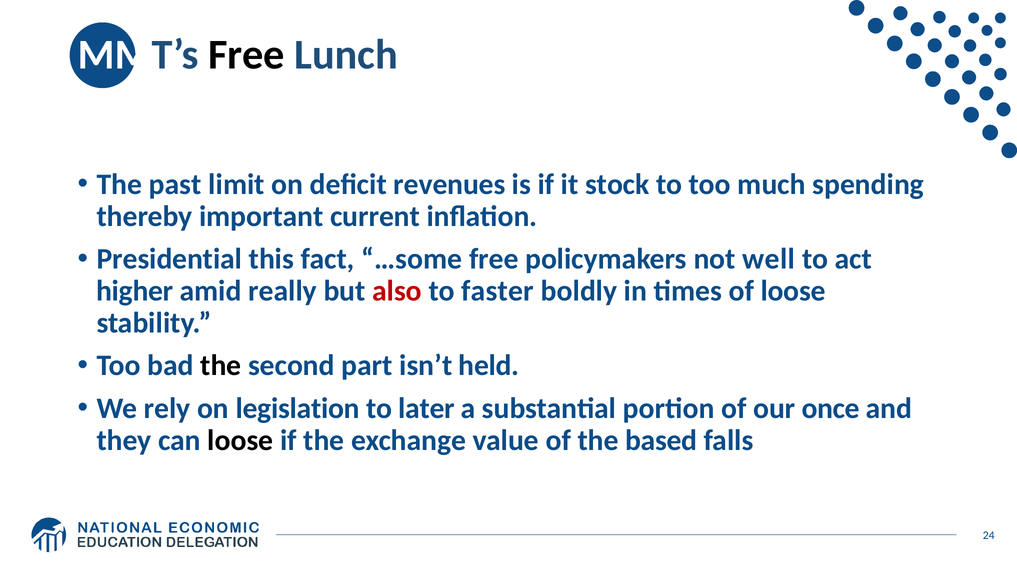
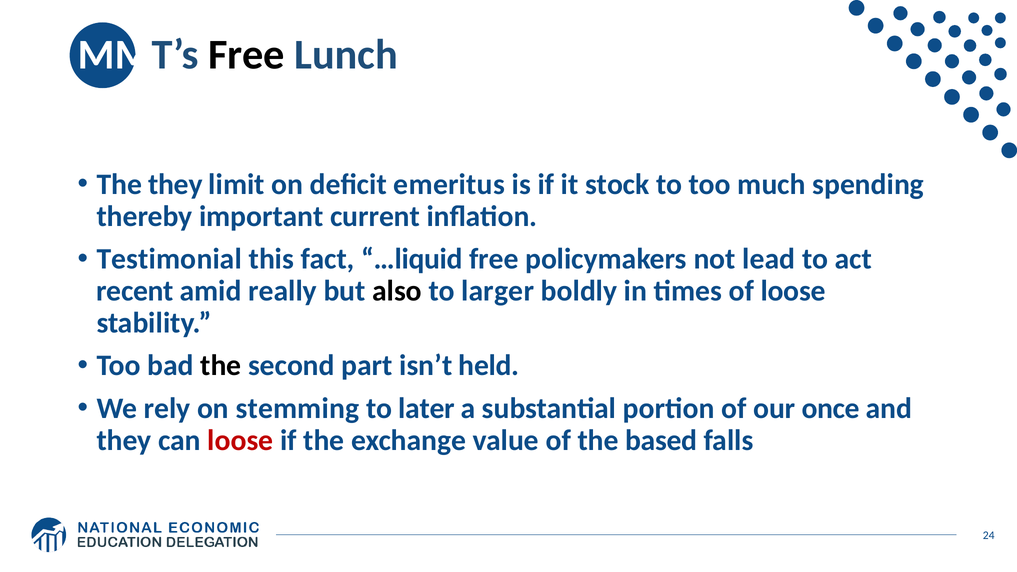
The past: past -> they
revenues: revenues -> emeritus
Presidential: Presidential -> Testimonial
…some: …some -> …liquid
well: well -> lead
higher: higher -> recent
also colour: red -> black
faster: faster -> larger
legislation: legislation -> stemming
loose at (240, 440) colour: black -> red
